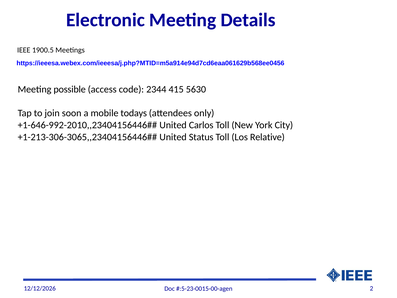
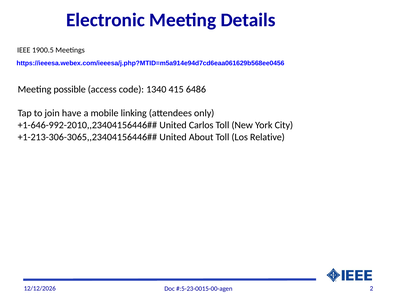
2344: 2344 -> 1340
5630: 5630 -> 6486
soon: soon -> have
todays: todays -> linking
Status: Status -> About
